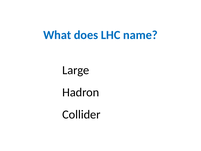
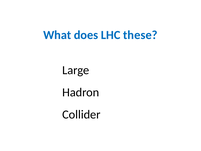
name: name -> these
